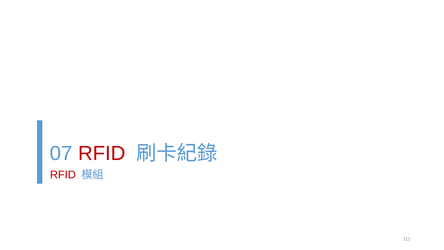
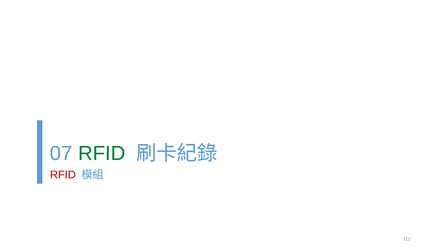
RFID at (102, 153) colour: red -> green
